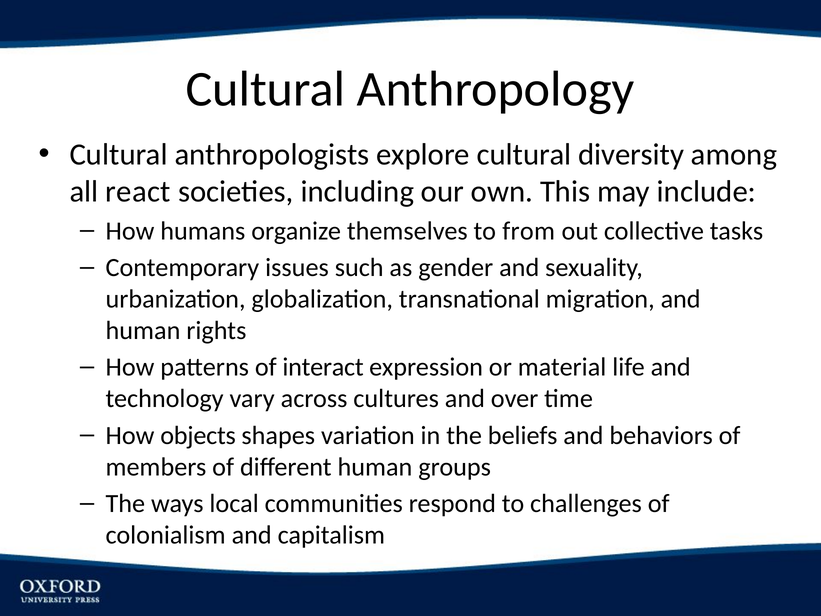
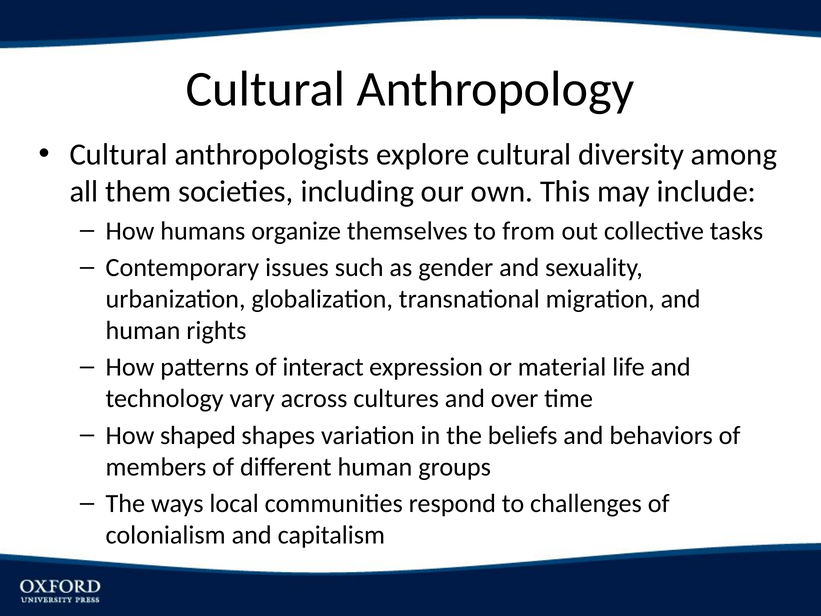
react: react -> them
objects: objects -> shaped
